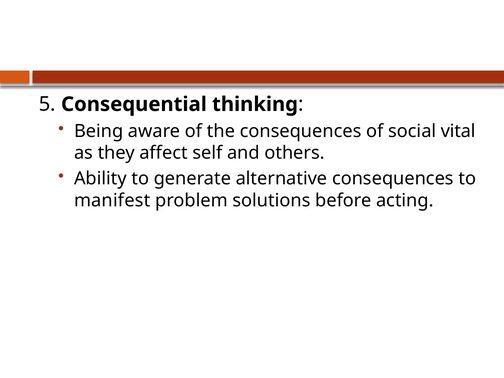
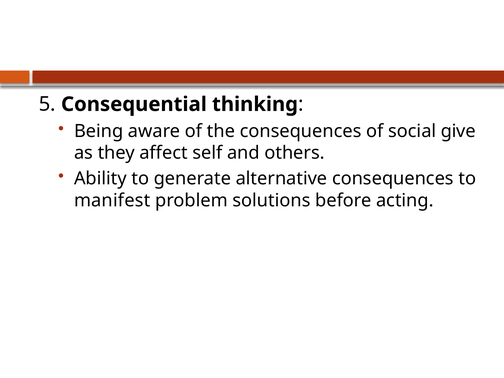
vital: vital -> give
